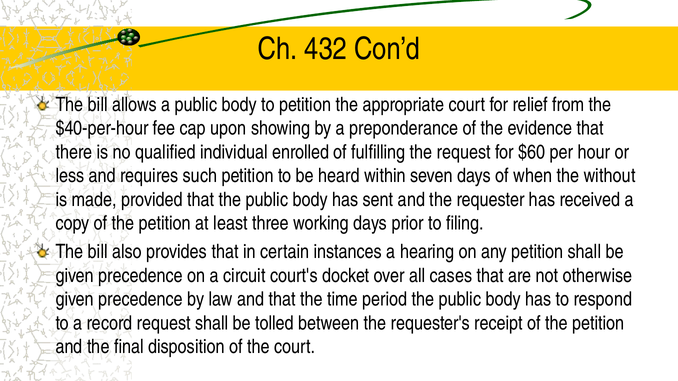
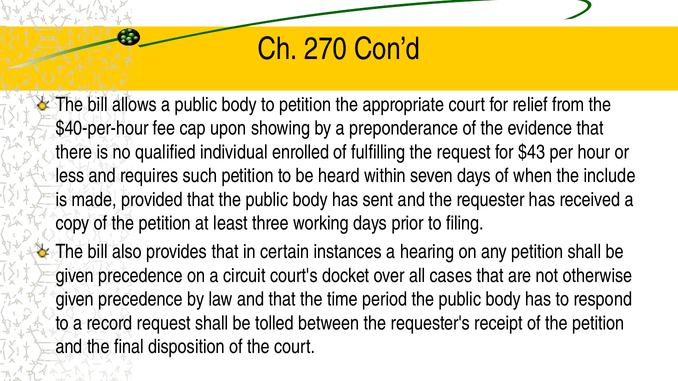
432: 432 -> 270
$60: $60 -> $43
without: without -> include
